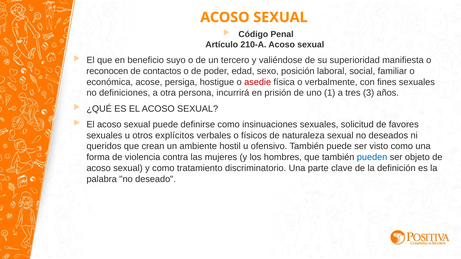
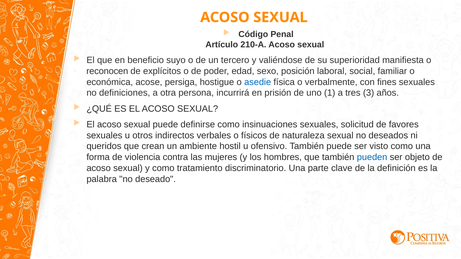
contactos: contactos -> explícitos
asedie colour: red -> blue
explícitos: explícitos -> indirectos
